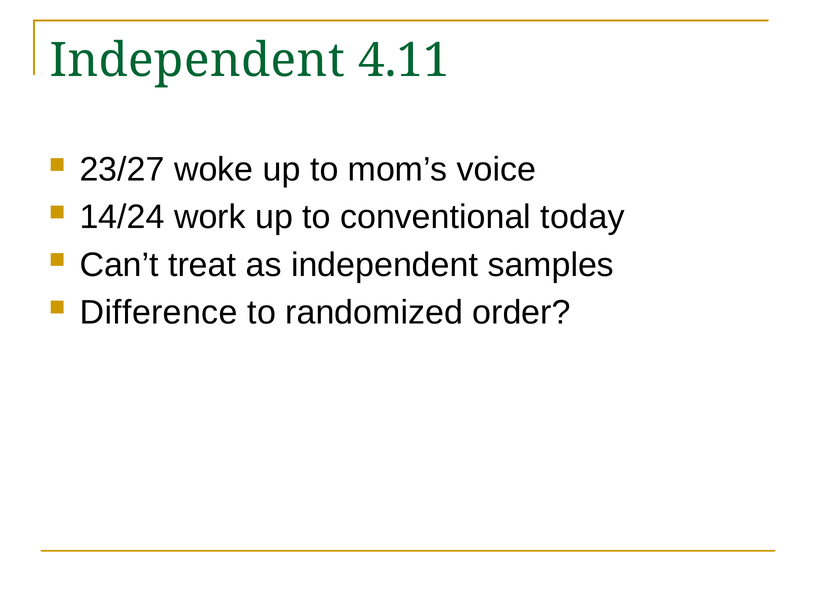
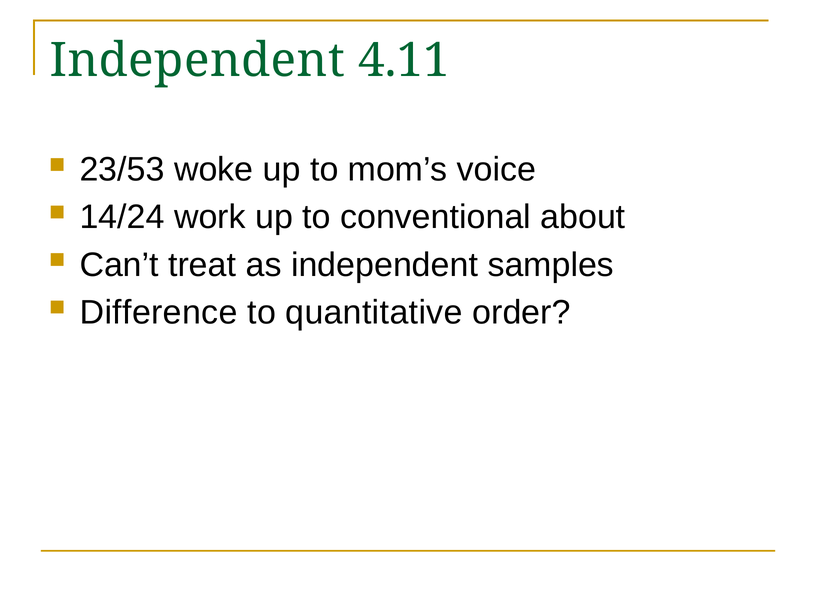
23/27: 23/27 -> 23/53
today: today -> about
randomized: randomized -> quantitative
